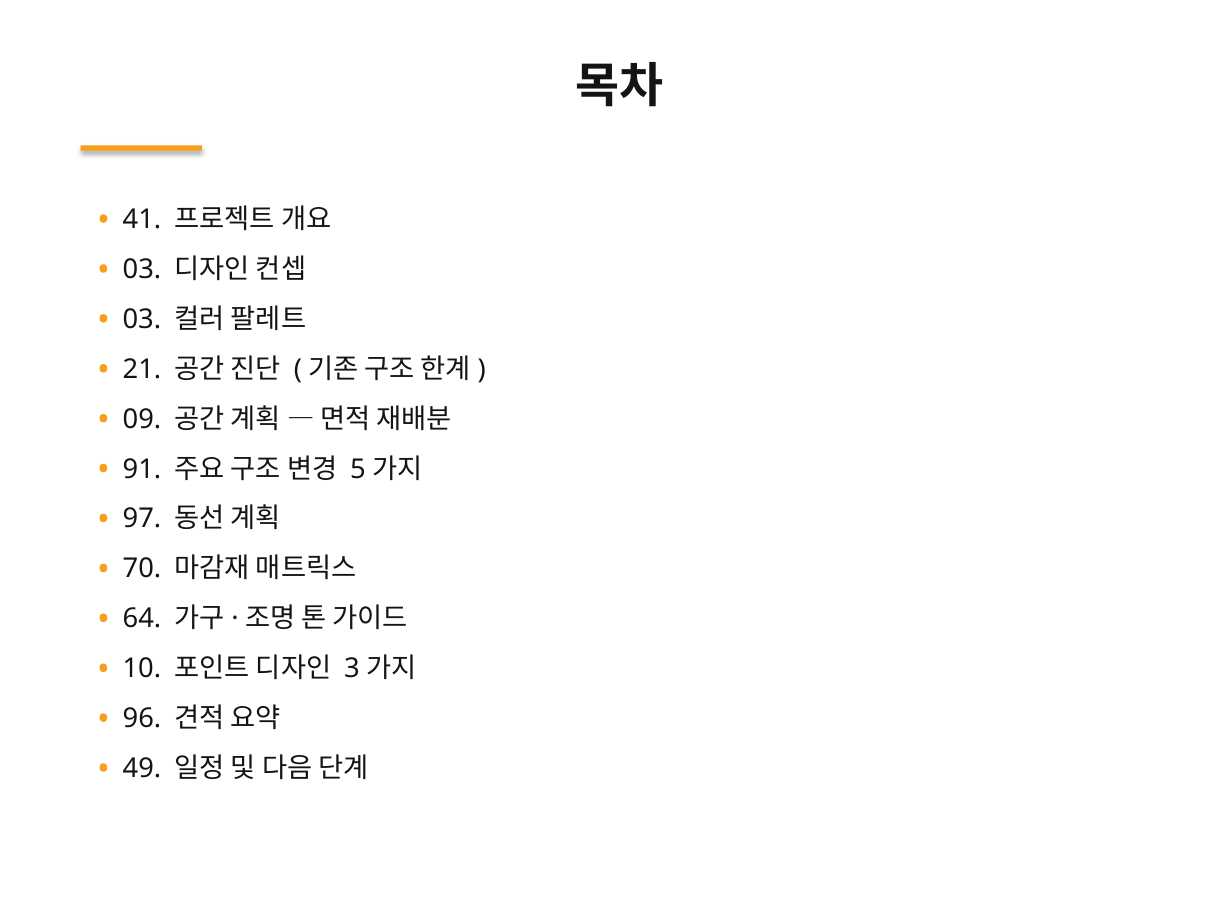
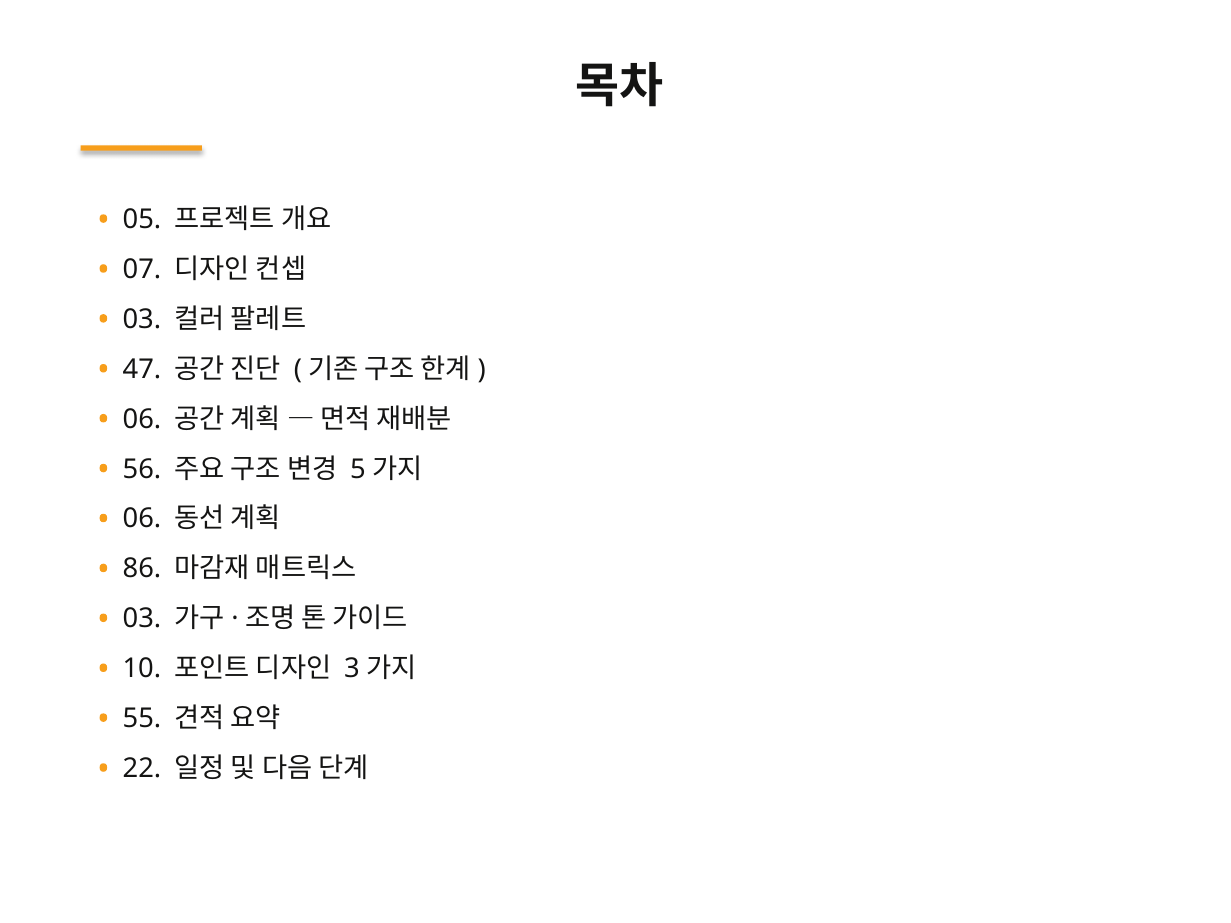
41: 41 -> 05
03 at (142, 270): 03 -> 07
21: 21 -> 47
09 at (142, 419): 09 -> 06
91: 91 -> 56
97 at (142, 519): 97 -> 06
70: 70 -> 86
64 at (142, 619): 64 -> 03
96: 96 -> 55
49: 49 -> 22
